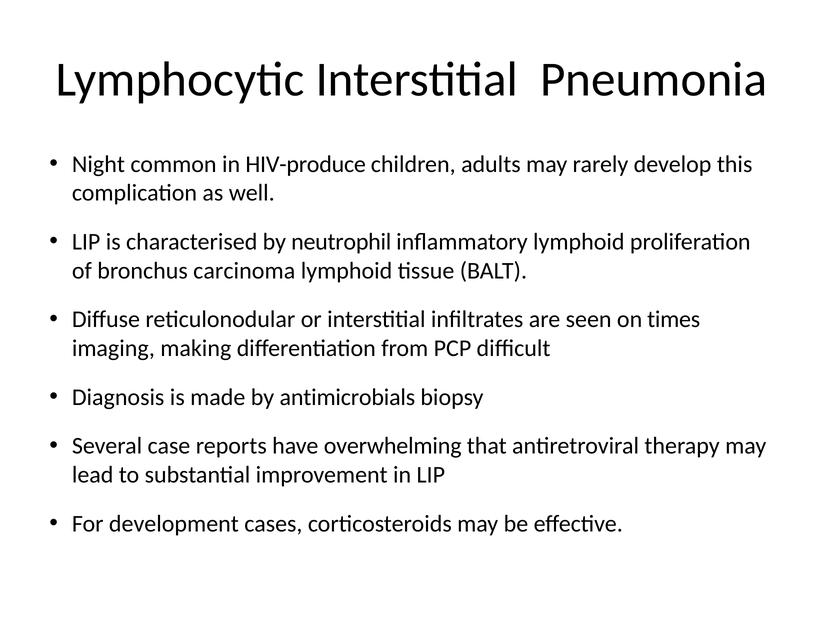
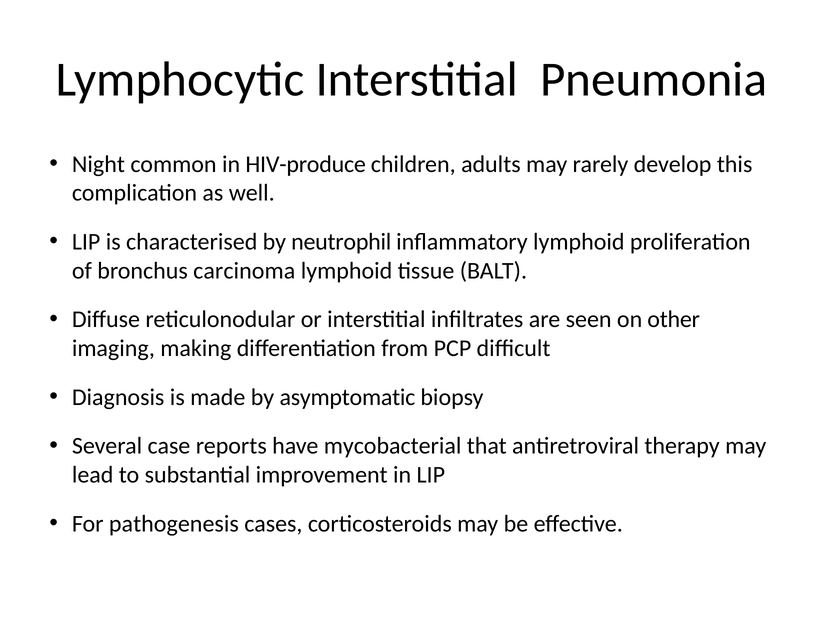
times: times -> other
antimicrobials: antimicrobials -> asymptomatic
overwhelming: overwhelming -> mycobacterial
development: development -> pathogenesis
